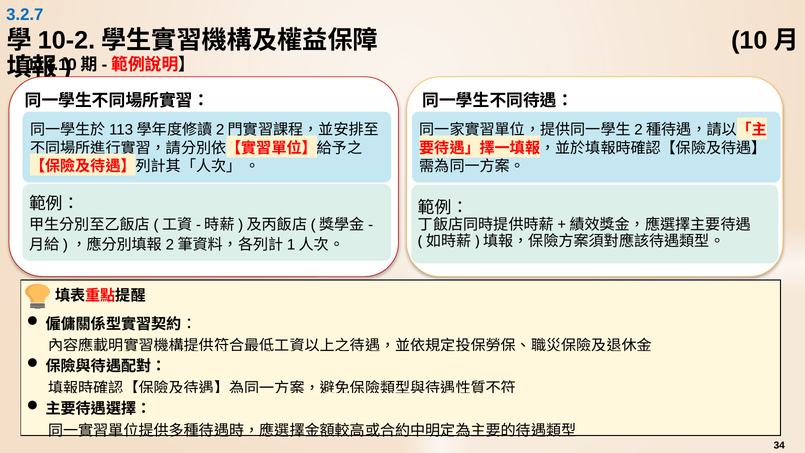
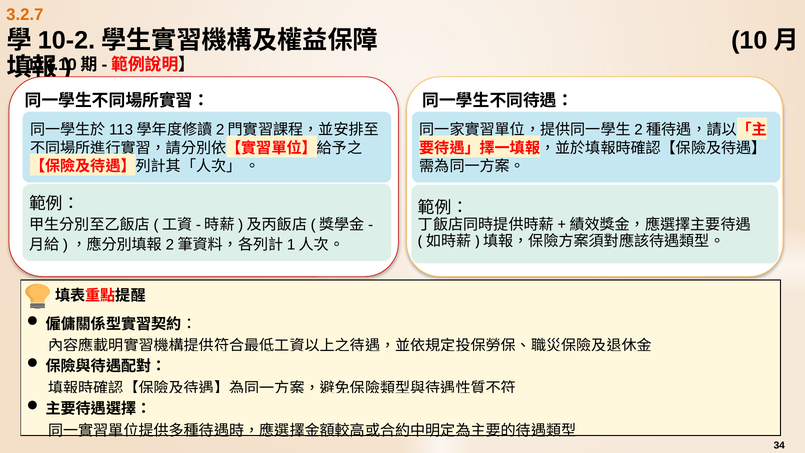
3.2.7 colour: blue -> orange
